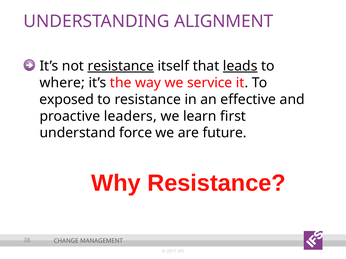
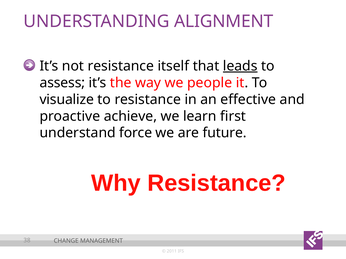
resistance at (121, 66) underline: present -> none
where: where -> assess
service: service -> people
exposed: exposed -> visualize
leaders: leaders -> achieve
